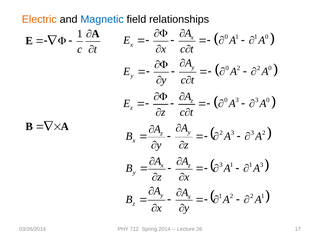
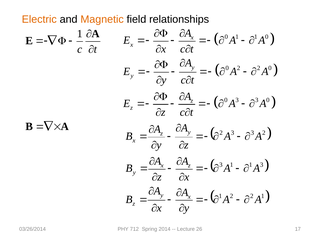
Magnetic colour: blue -> orange
